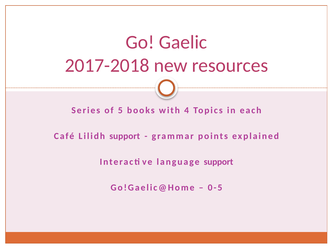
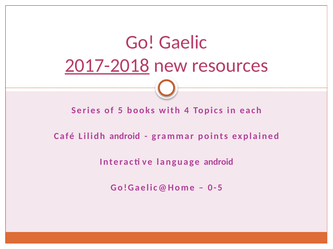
2017-2018 underline: none -> present
Lilidh support: support -> android
language support: support -> android
